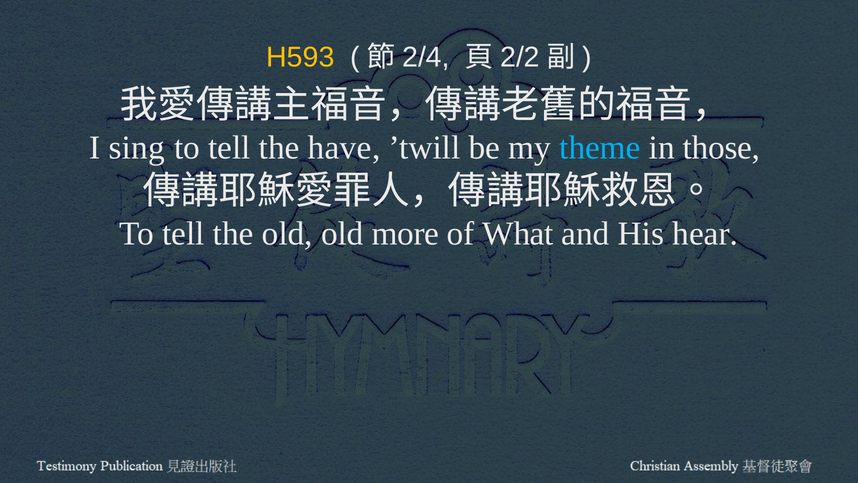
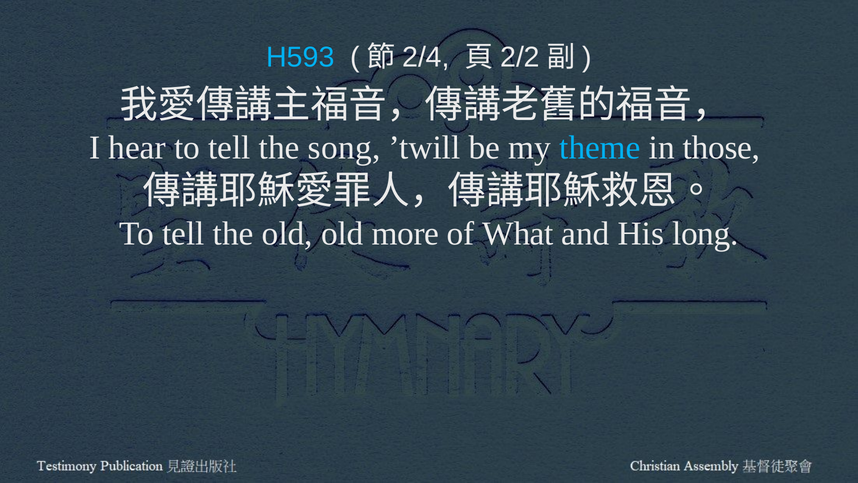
H593 colour: yellow -> light blue
sing: sing -> hear
have: have -> song
hear: hear -> long
